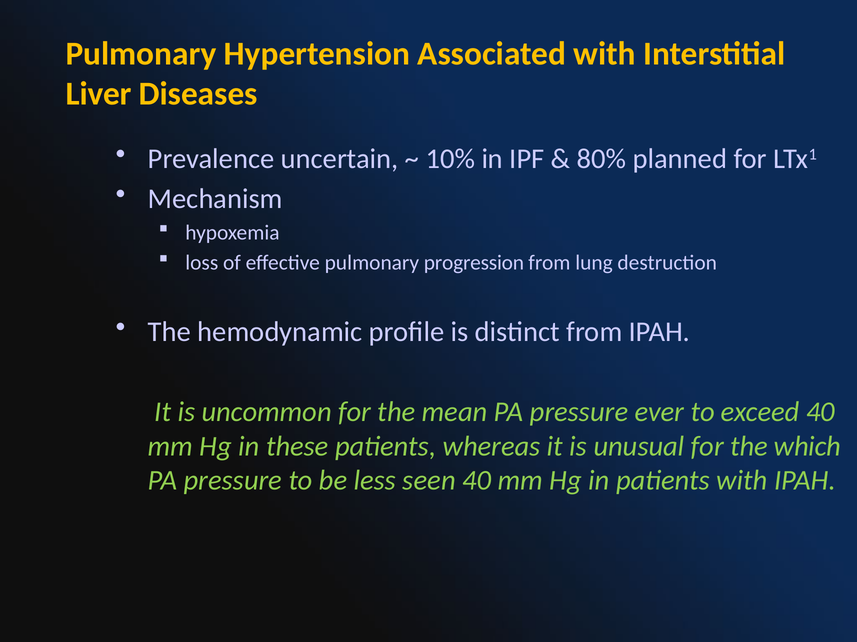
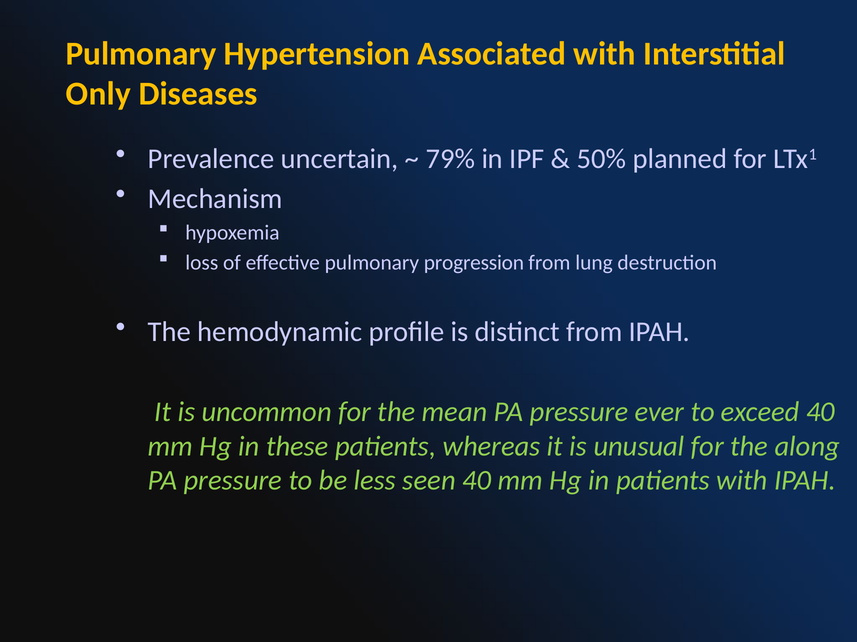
Liver: Liver -> Only
10%: 10% -> 79%
80%: 80% -> 50%
which: which -> along
